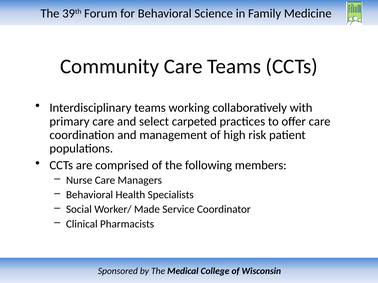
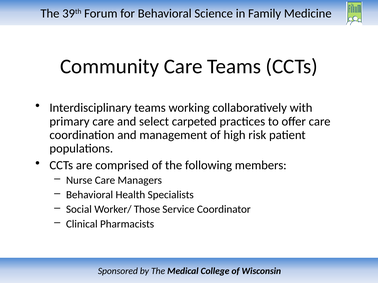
Made: Made -> Those
